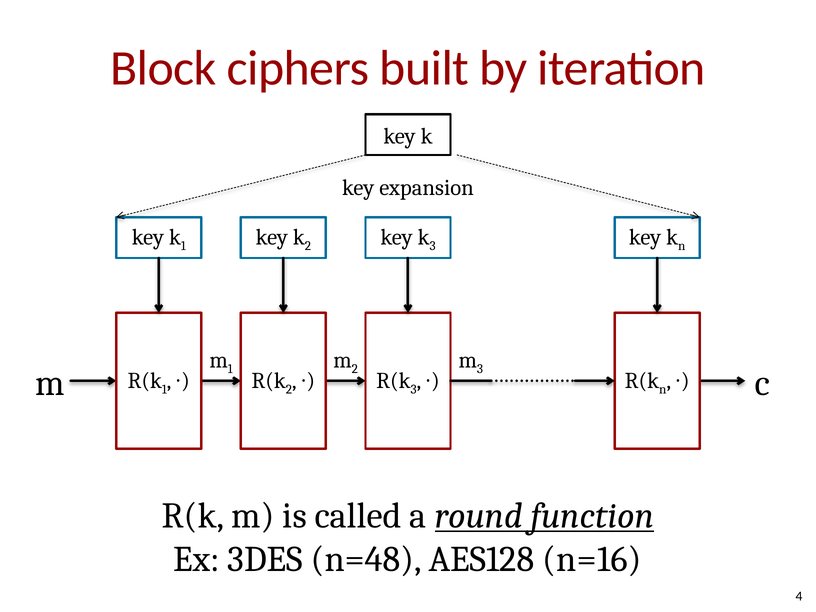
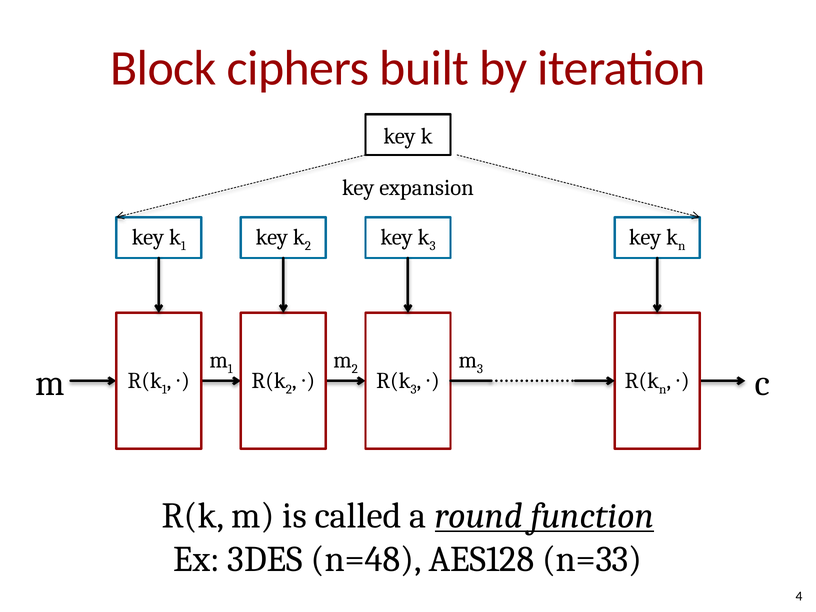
n=16: n=16 -> n=33
